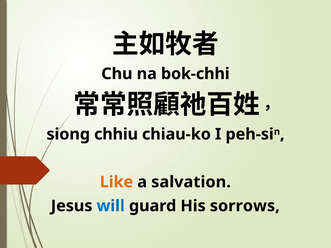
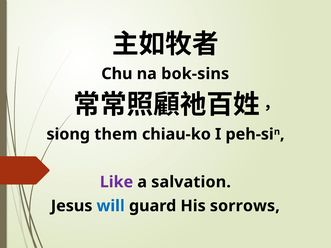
bok-chhi: bok-chhi -> bok-sins
chhiu: chhiu -> them
Like colour: orange -> purple
